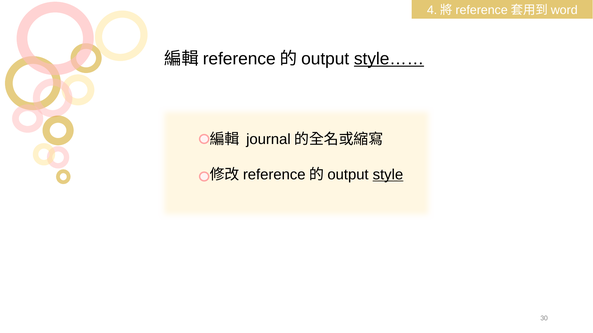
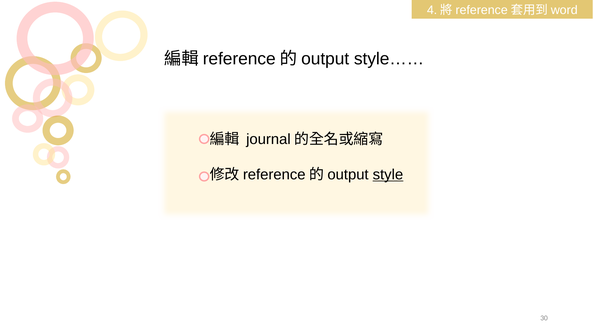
style…… underline: present -> none
